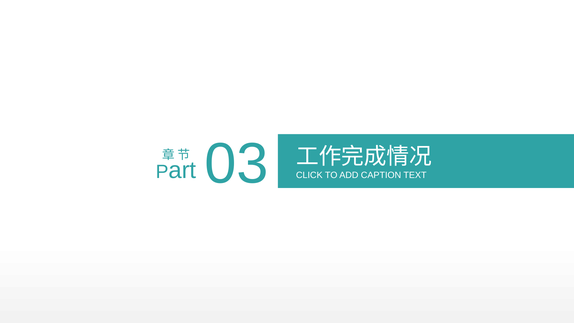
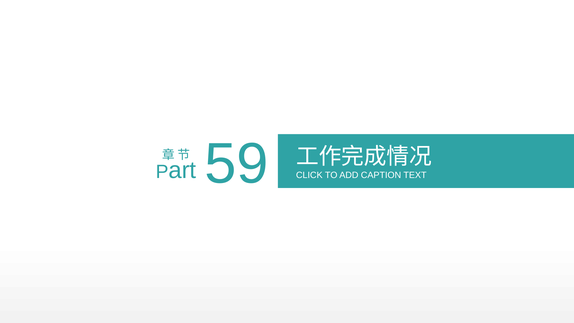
03: 03 -> 59
